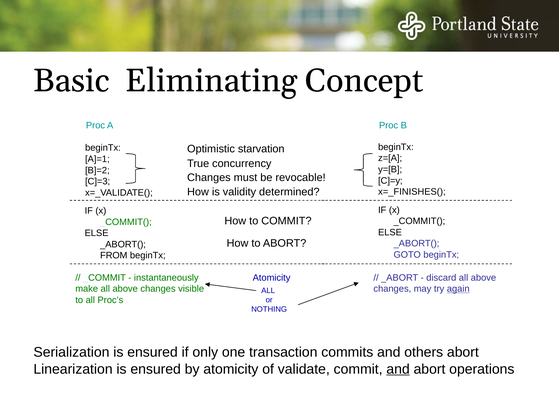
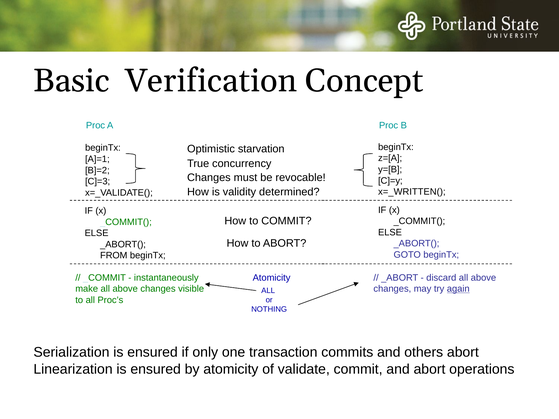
Eliminating: Eliminating -> Verification
x=_FINISHES(: x=_FINISHES( -> x=_WRITTEN(
and at (398, 369) underline: present -> none
